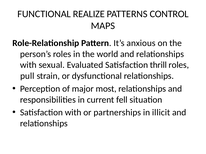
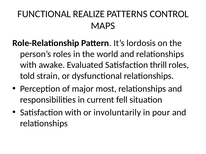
anxious: anxious -> lordosis
sexual: sexual -> awake
pull: pull -> told
partnerships: partnerships -> involuntarily
illicit: illicit -> pour
